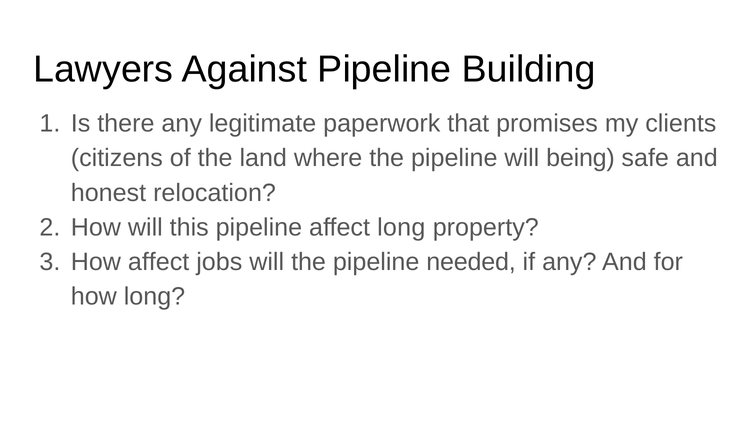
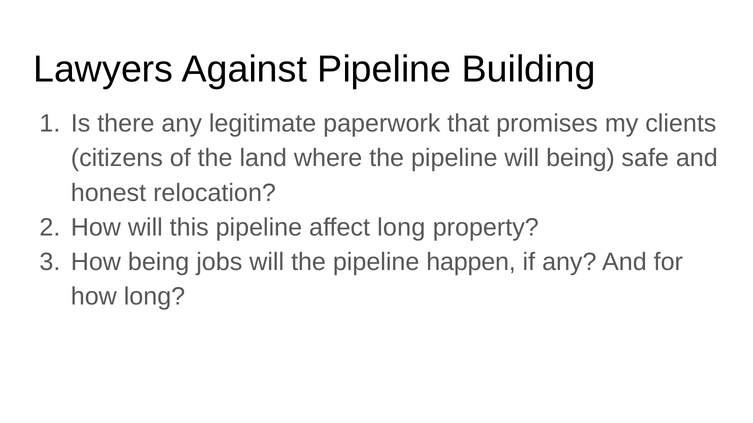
How affect: affect -> being
needed: needed -> happen
